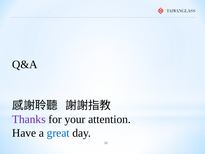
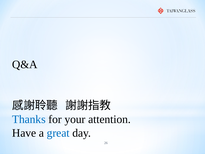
Thanks colour: purple -> blue
